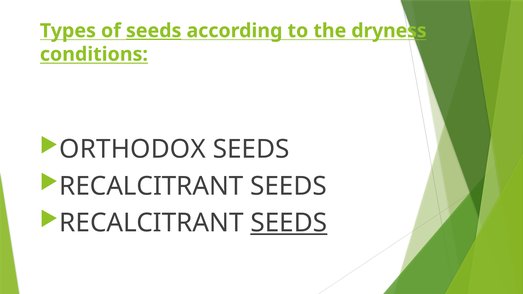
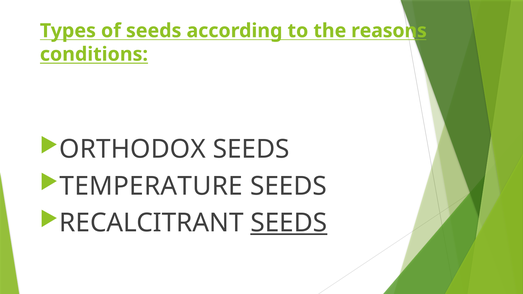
seeds at (154, 31) underline: present -> none
dryness: dryness -> reasons
RECALCITRANT at (151, 186): RECALCITRANT -> TEMPERATURE
